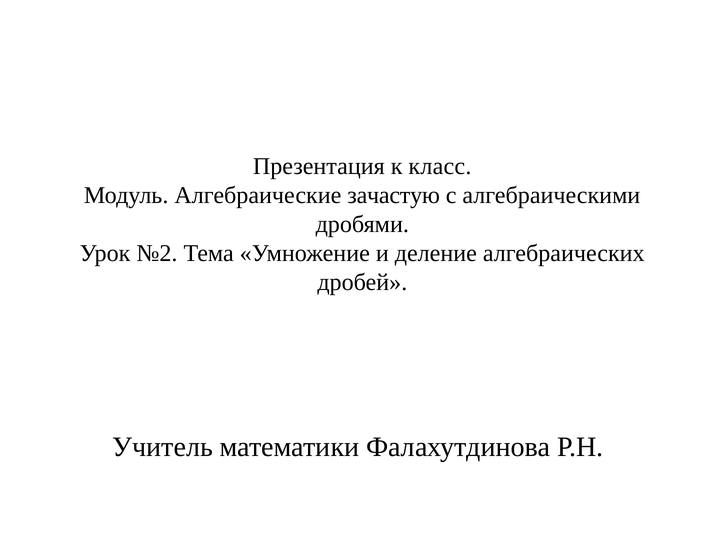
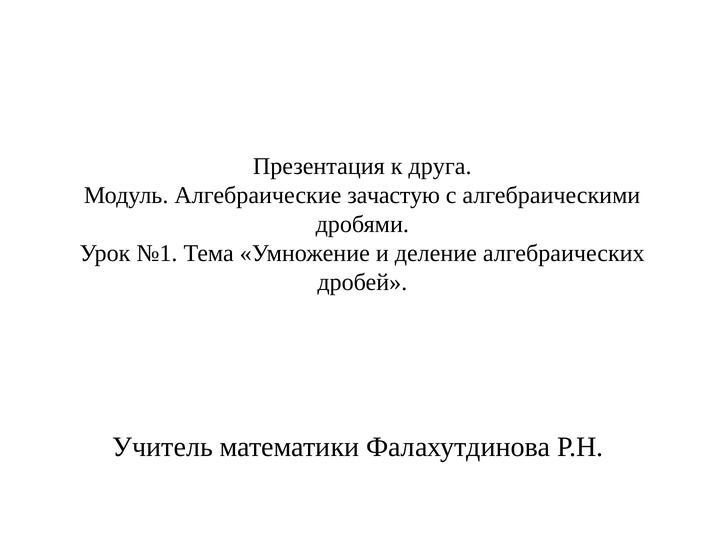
класс: класс -> друга
№2: №2 -> №1
